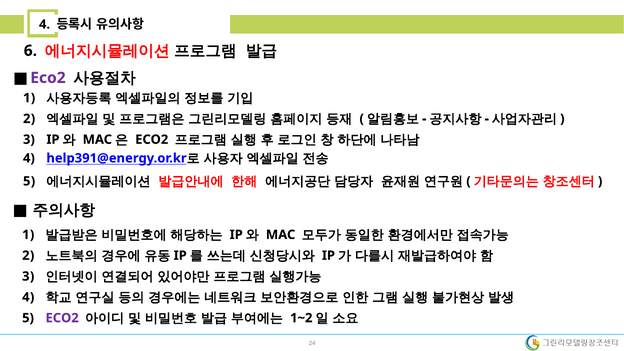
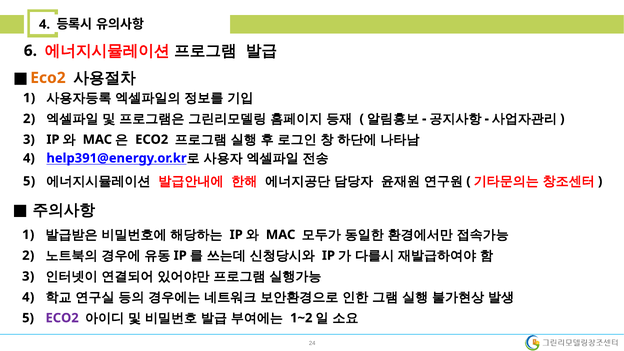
Eco2 at (48, 78) colour: purple -> orange
